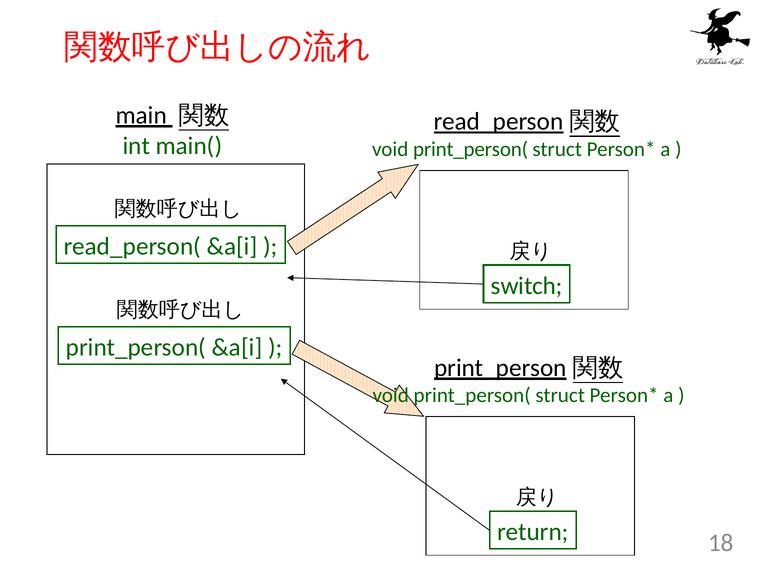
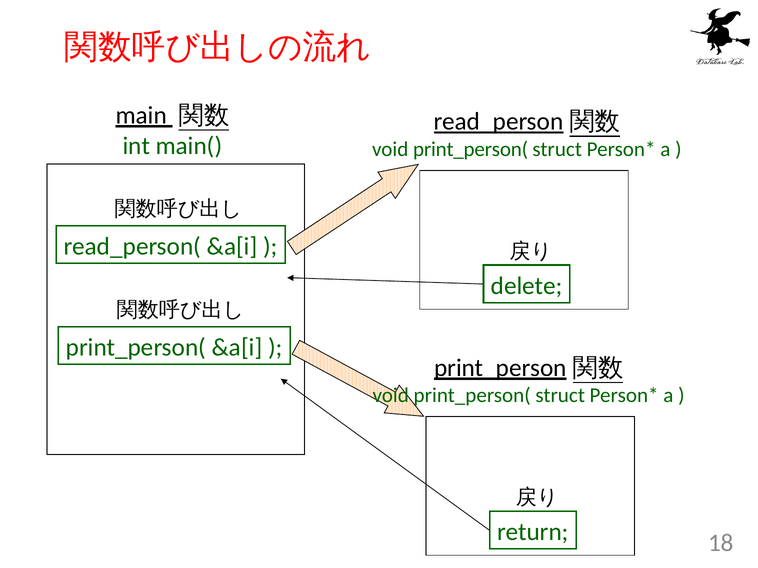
switch: switch -> delete
